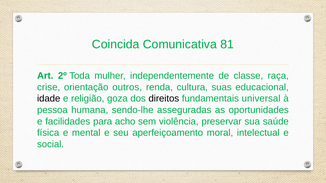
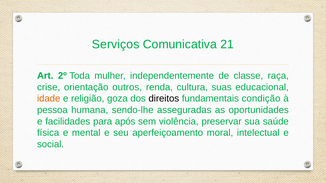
Coincida: Coincida -> Serviços
81: 81 -> 21
idade colour: black -> orange
universal: universal -> condição
acho: acho -> após
